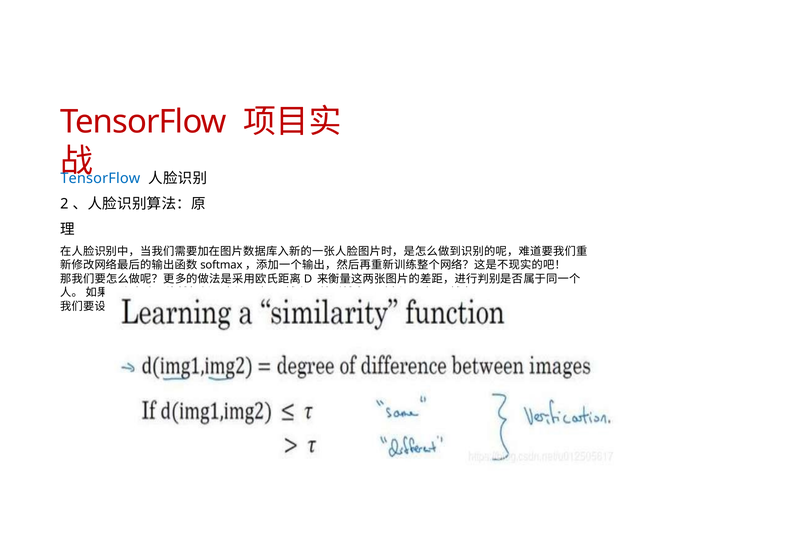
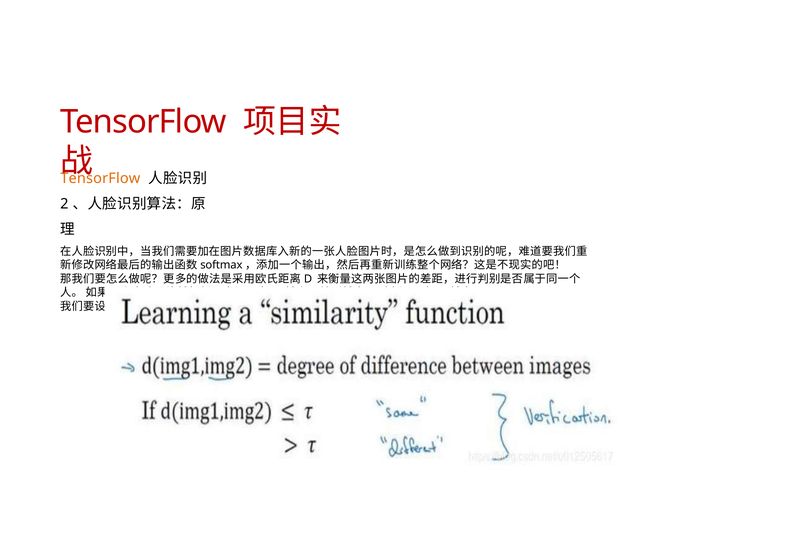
TensorFlow at (100, 178) colour: blue -> orange
